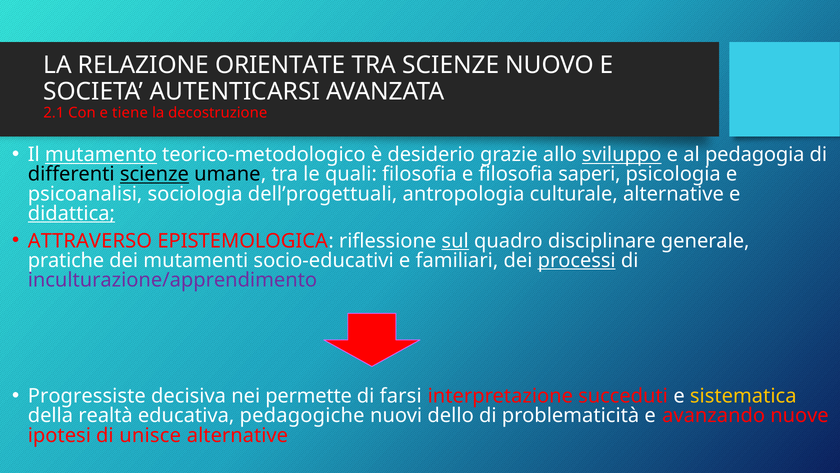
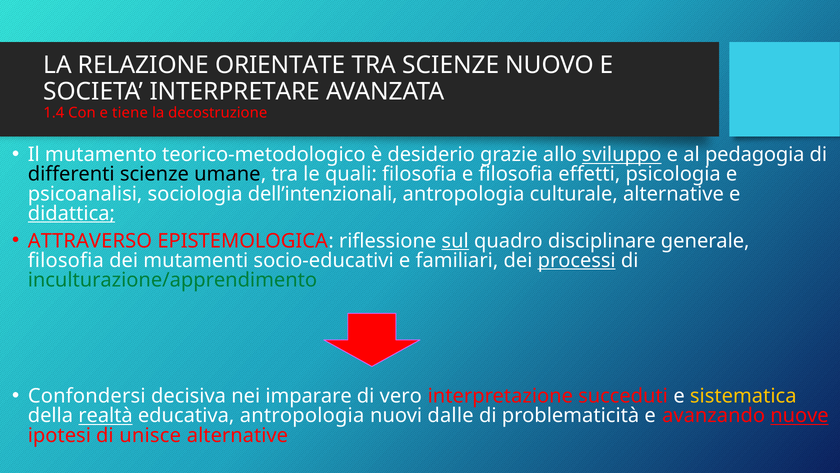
AUTENTICARSI: AUTENTICARSI -> INTERPRETARE
2.1: 2.1 -> 1.4
mutamento underline: present -> none
scienze at (154, 174) underline: present -> none
saperi: saperi -> effetti
dell’progettuali: dell’progettuali -> dell’intenzionali
pratiche at (66, 260): pratiche -> filosofia
inculturazione/apprendimento colour: purple -> green
Progressiste: Progressiste -> Confondersi
permette: permette -> imparare
farsi: farsi -> vero
realtà underline: none -> present
educativa pedagogiche: pedagogiche -> antropologia
dello: dello -> dalle
nuove underline: none -> present
